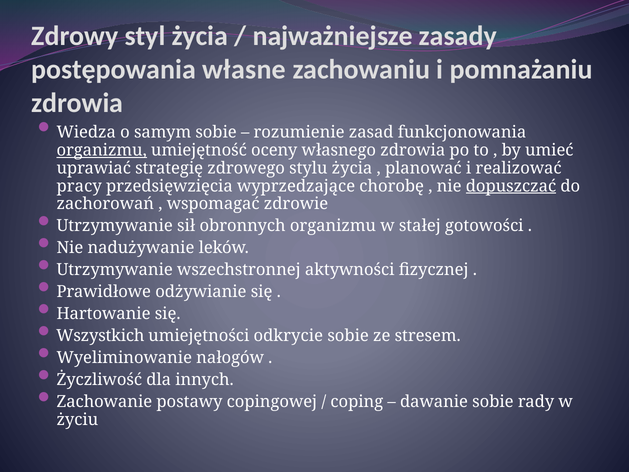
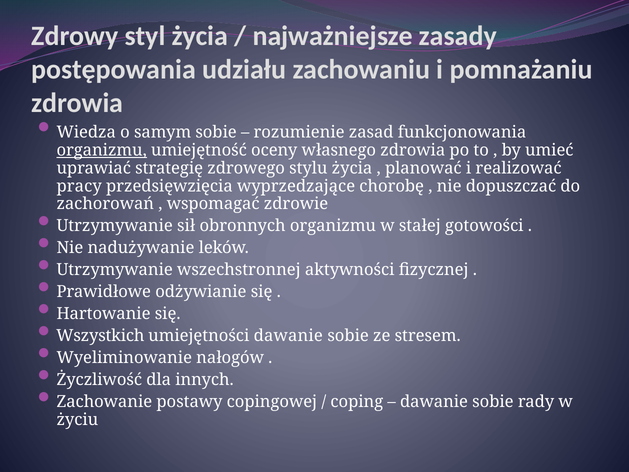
własne: własne -> udziału
dopuszczać underline: present -> none
umiejętności odkrycie: odkrycie -> dawanie
